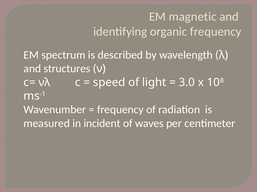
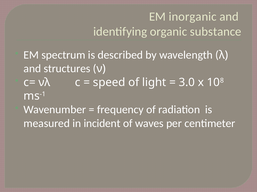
magnetic: magnetic -> inorganic
organic frequency: frequency -> substance
